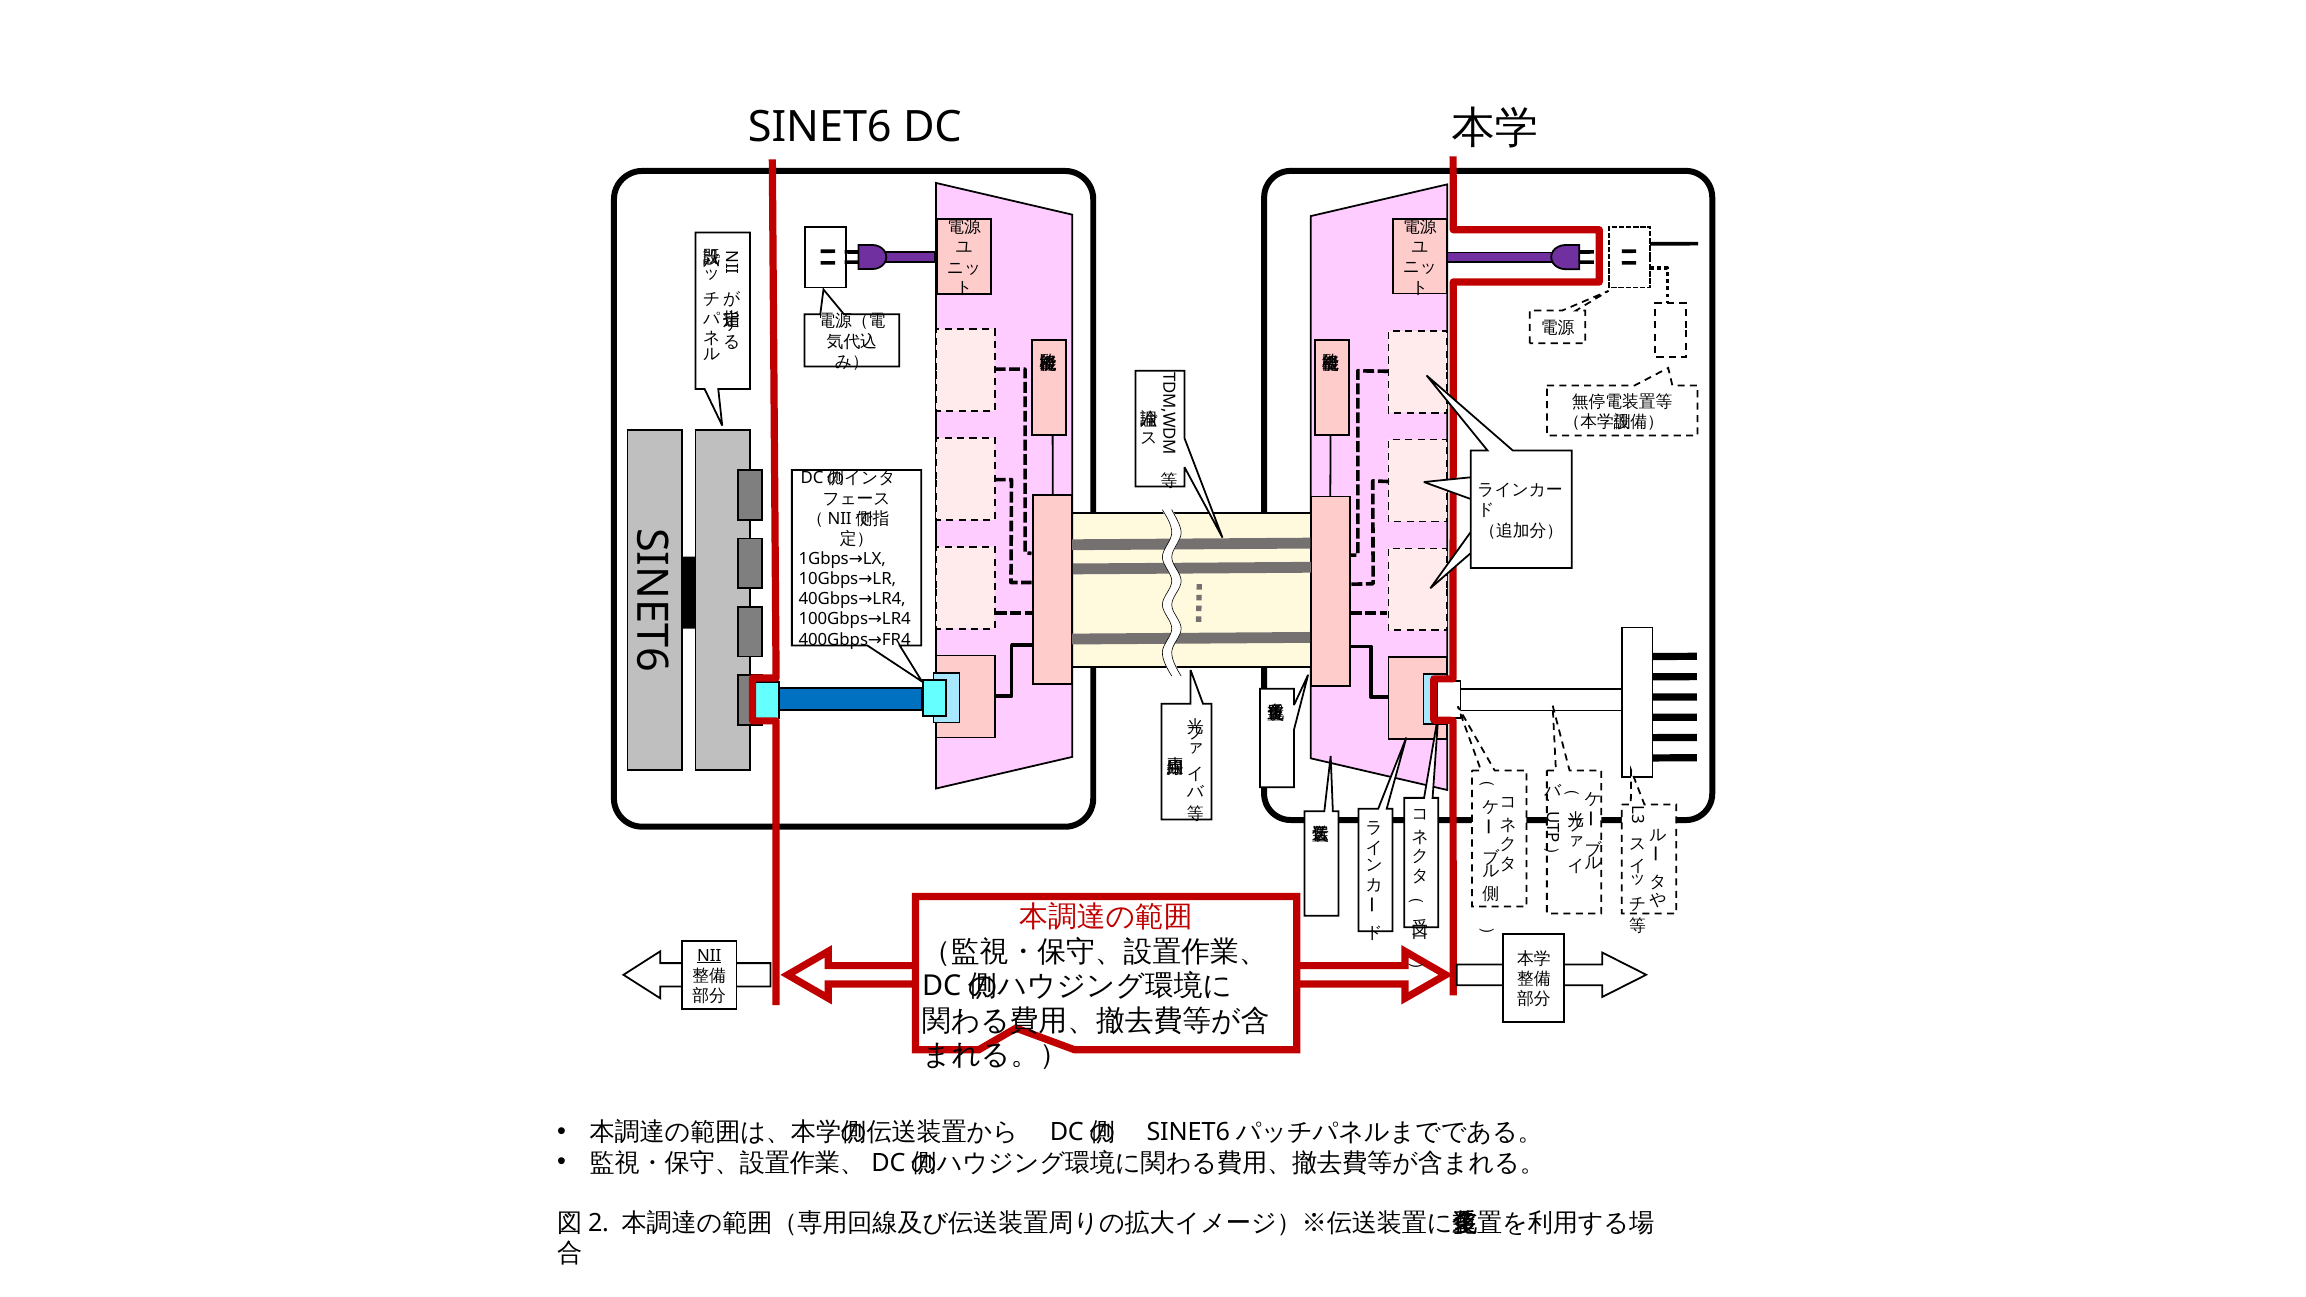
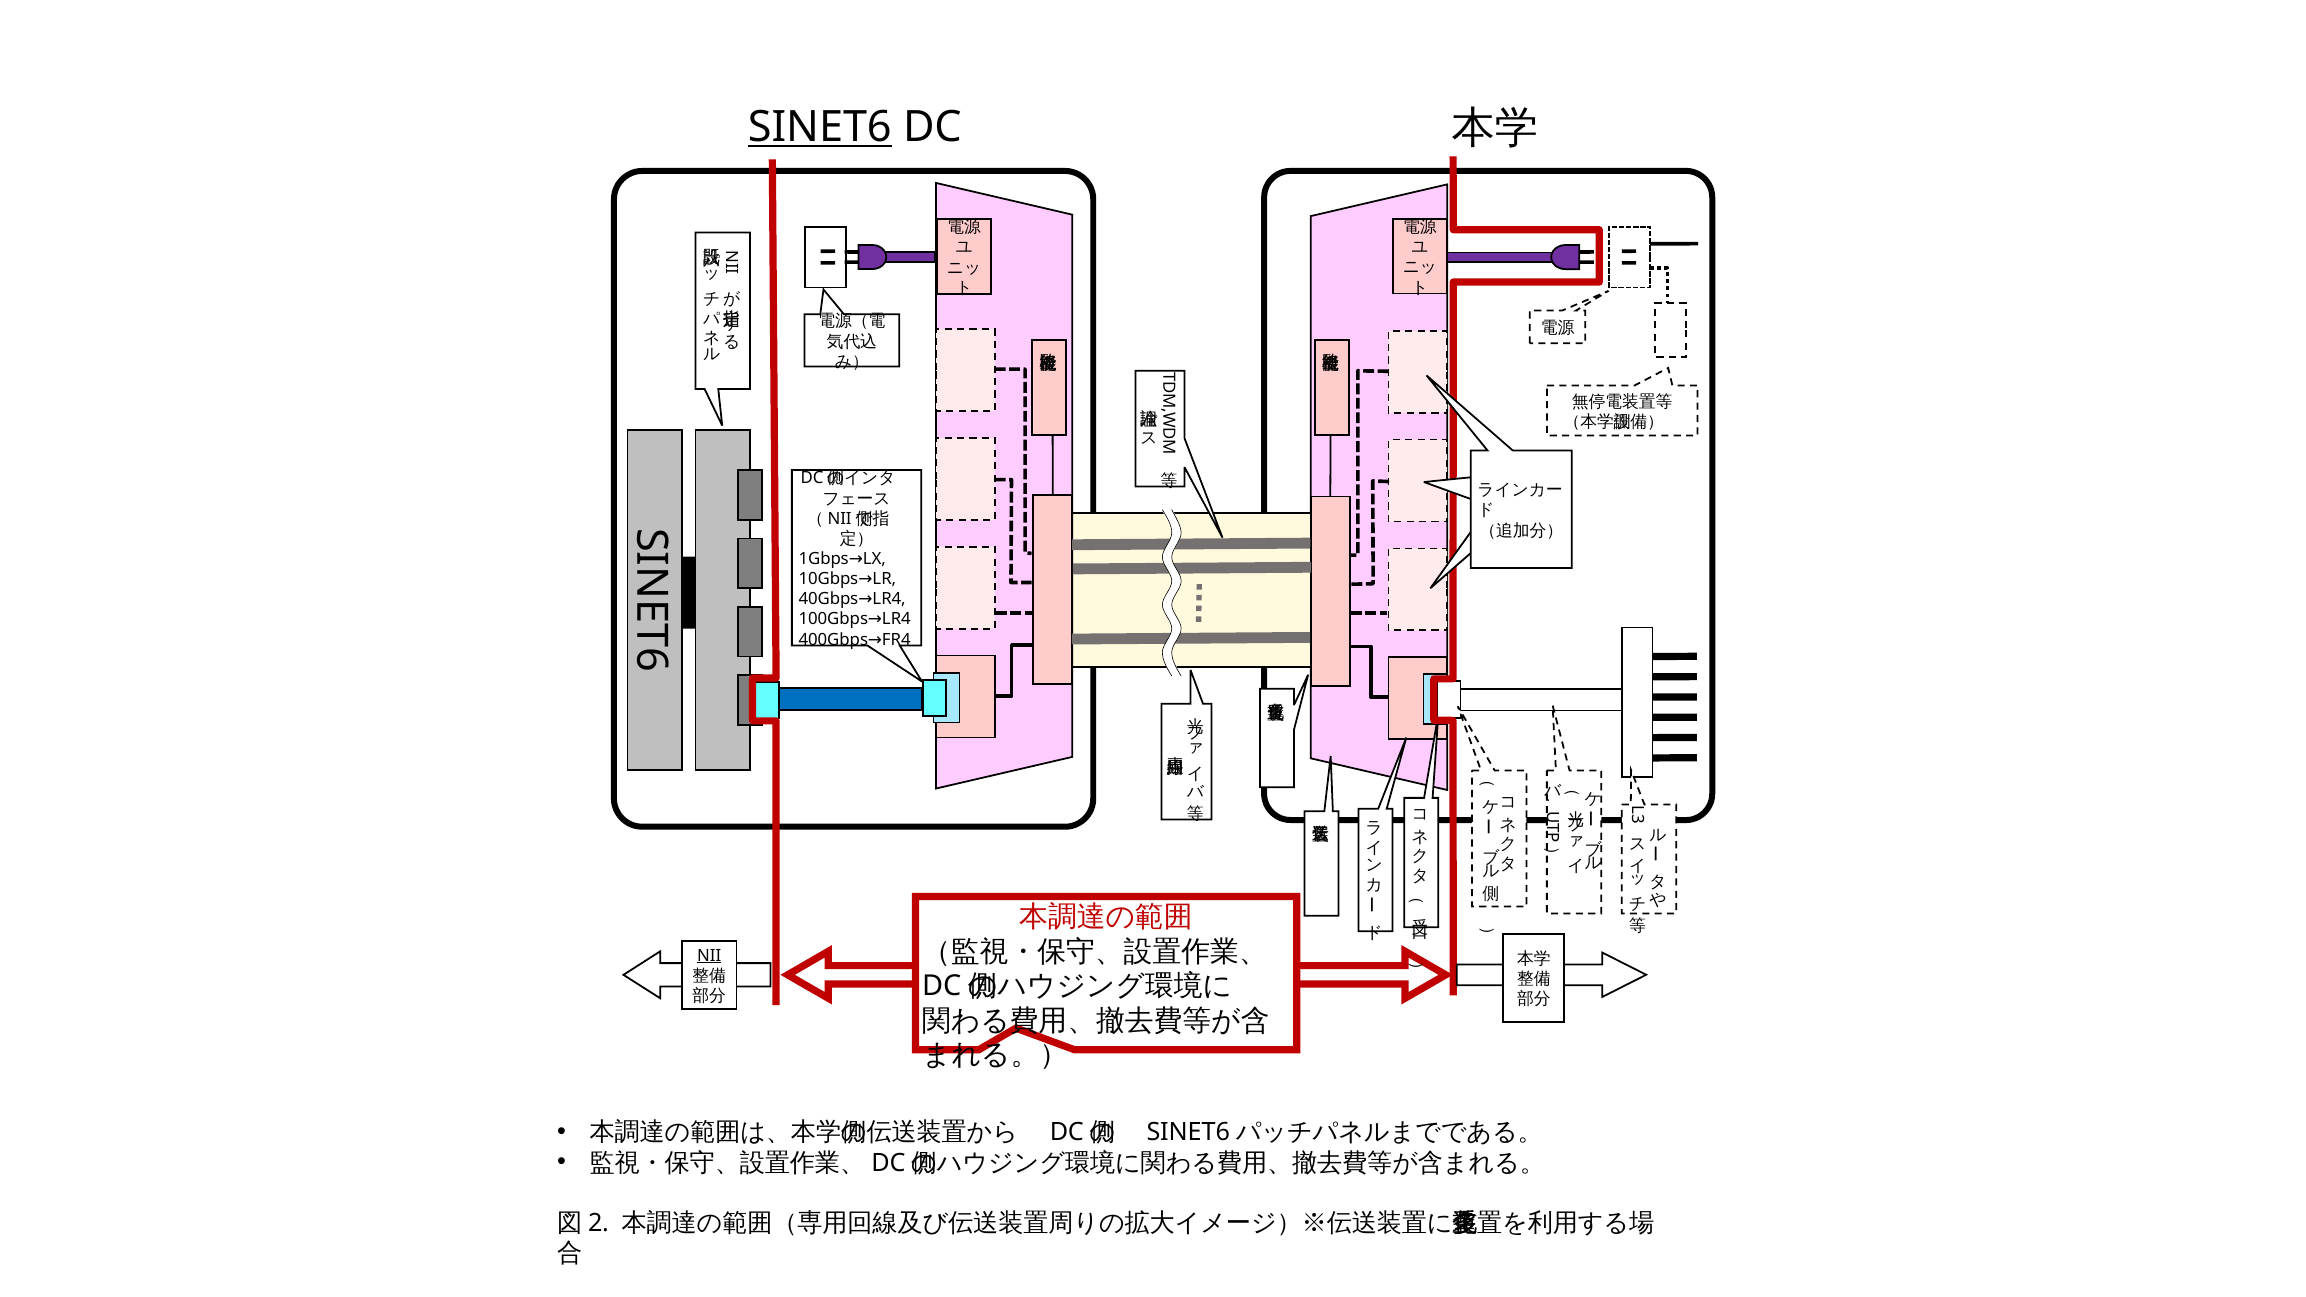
SINET6 underline: none -> present
